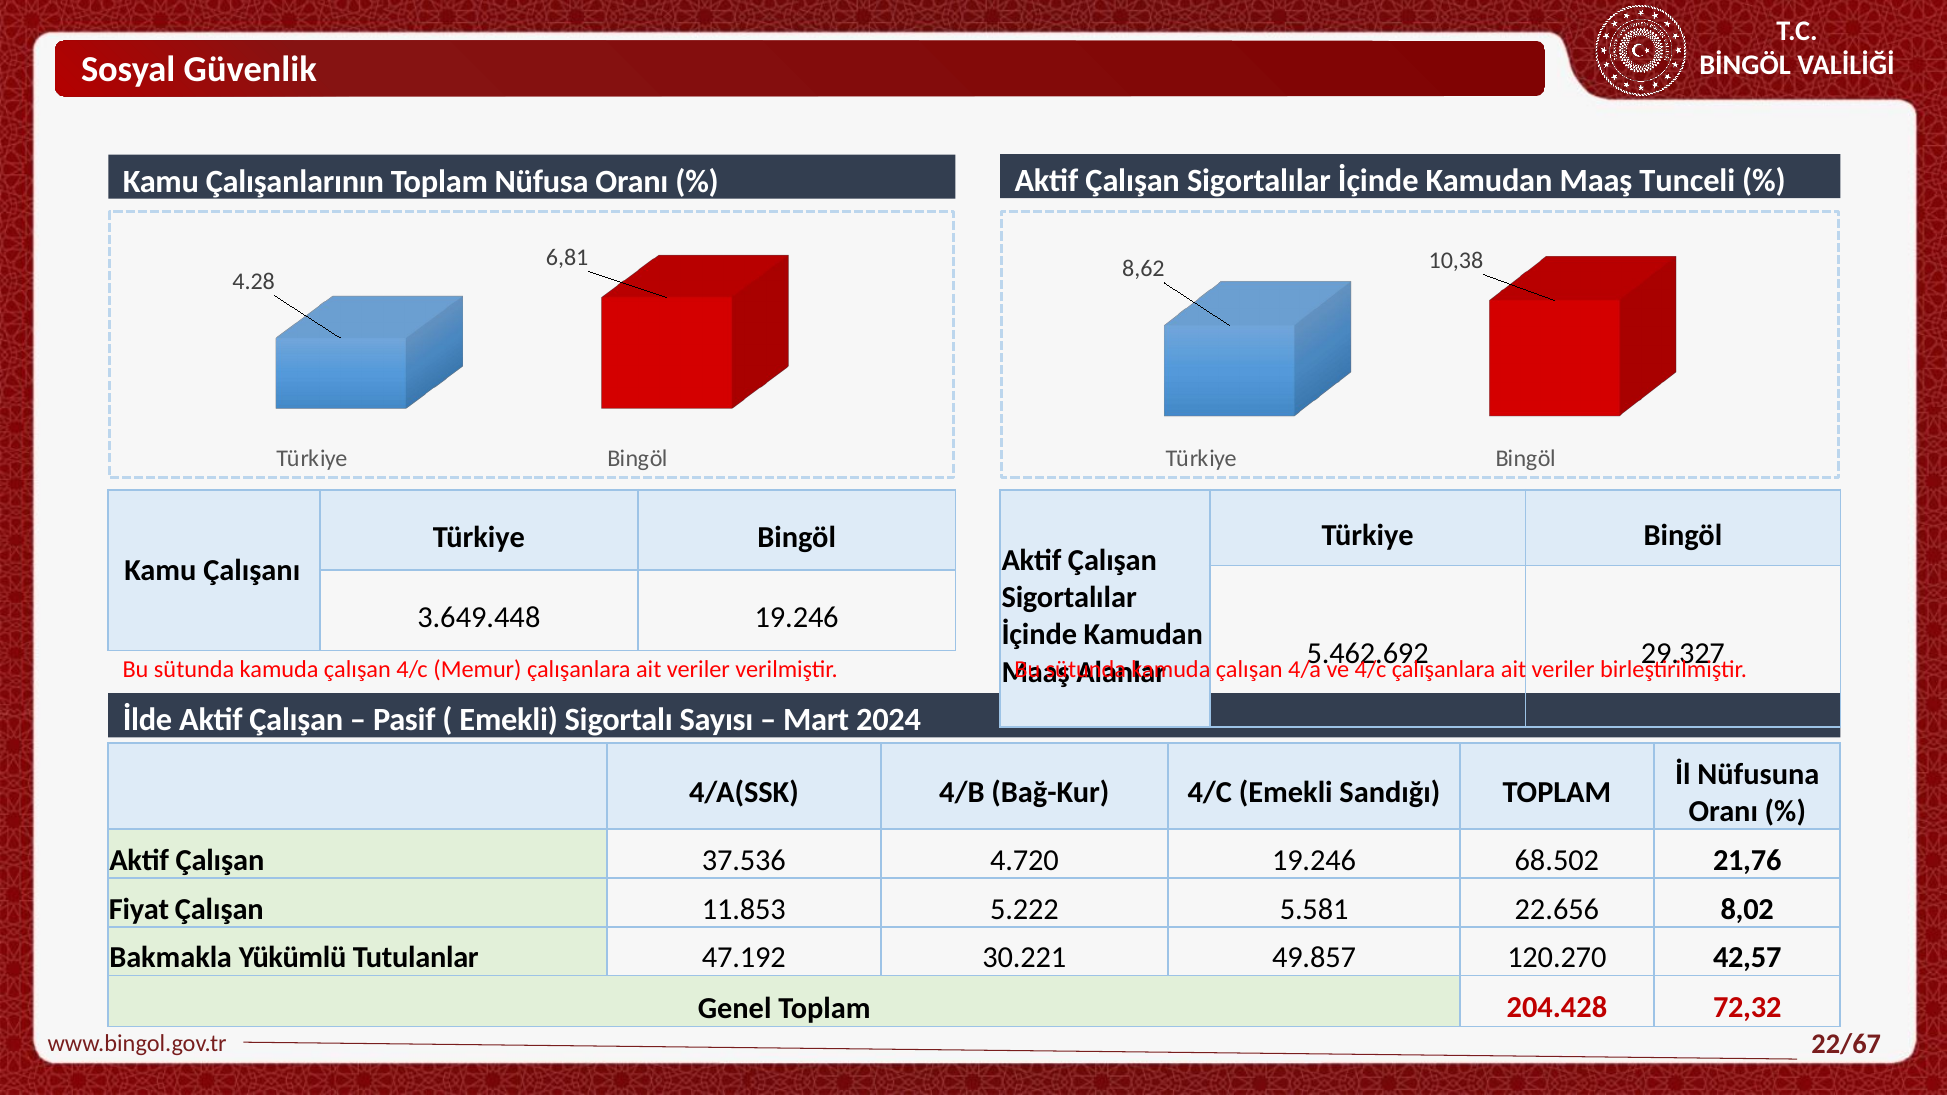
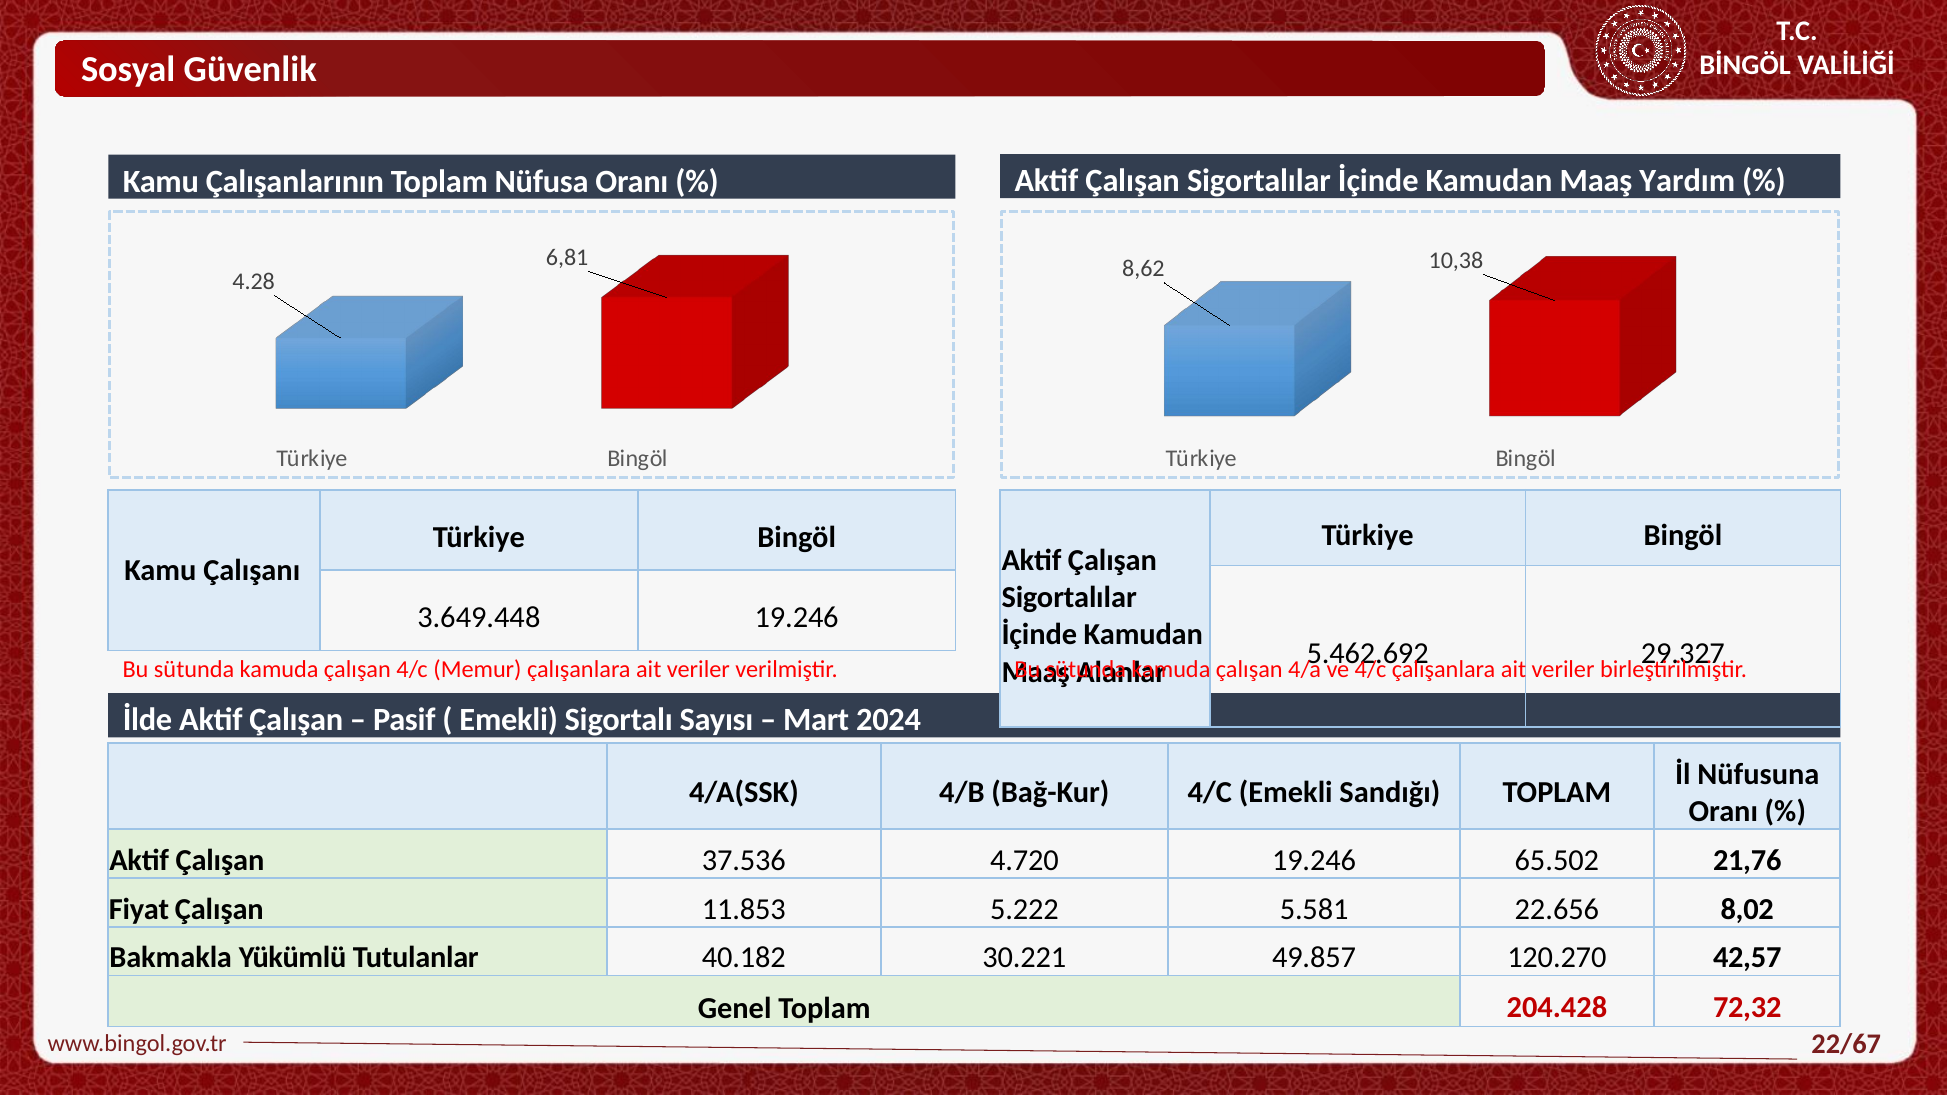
Tunceli: Tunceli -> Yardım
68.502: 68.502 -> 65.502
47.192: 47.192 -> 40.182
